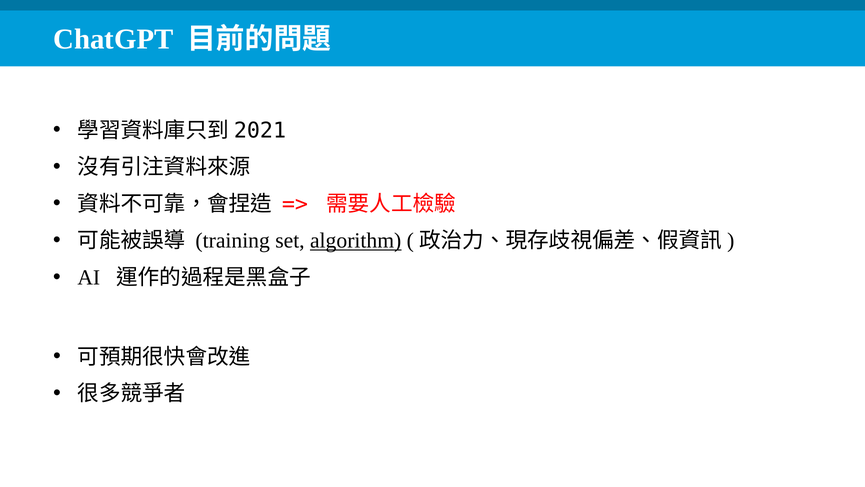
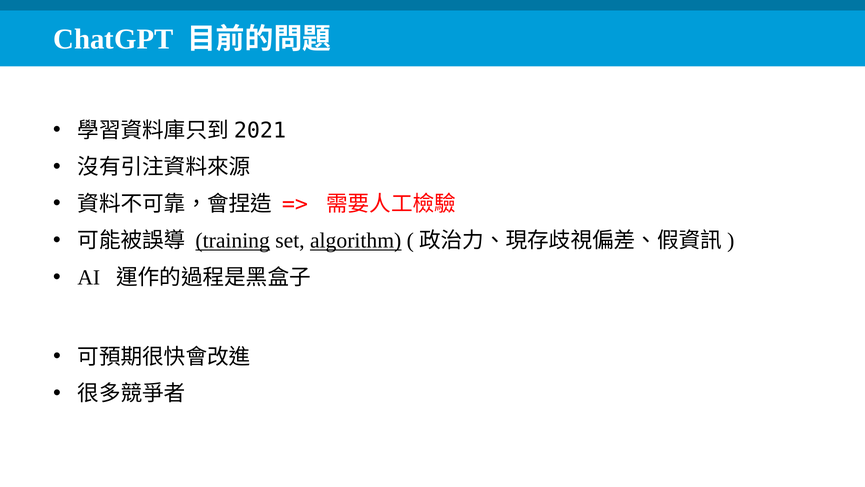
training underline: none -> present
